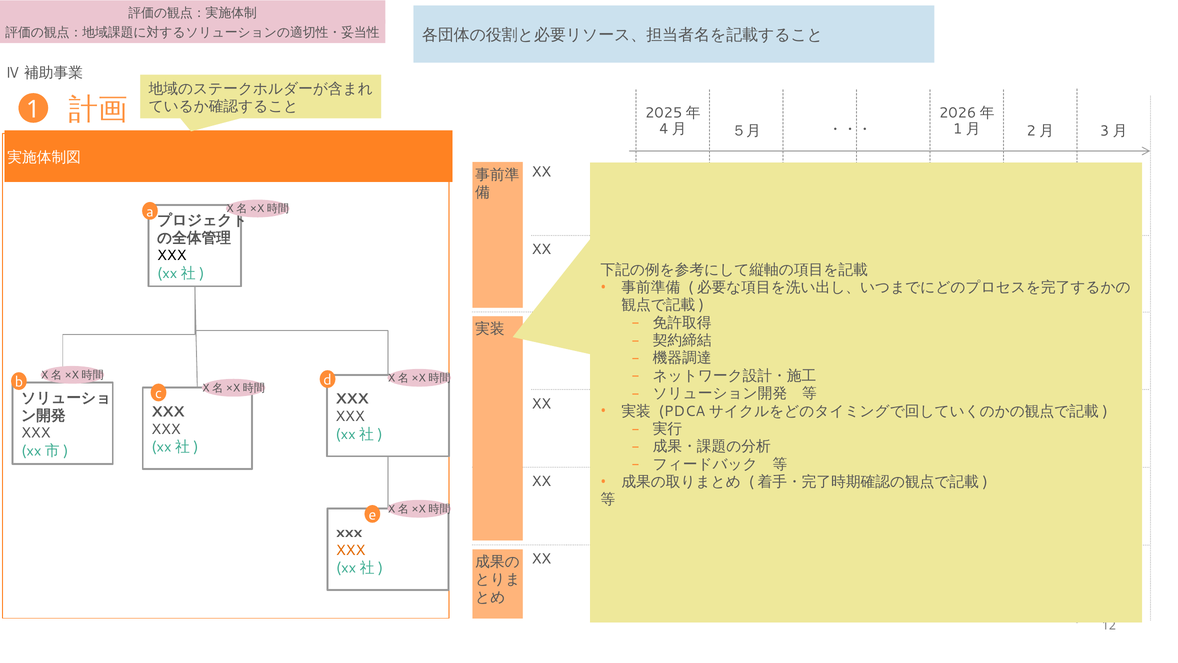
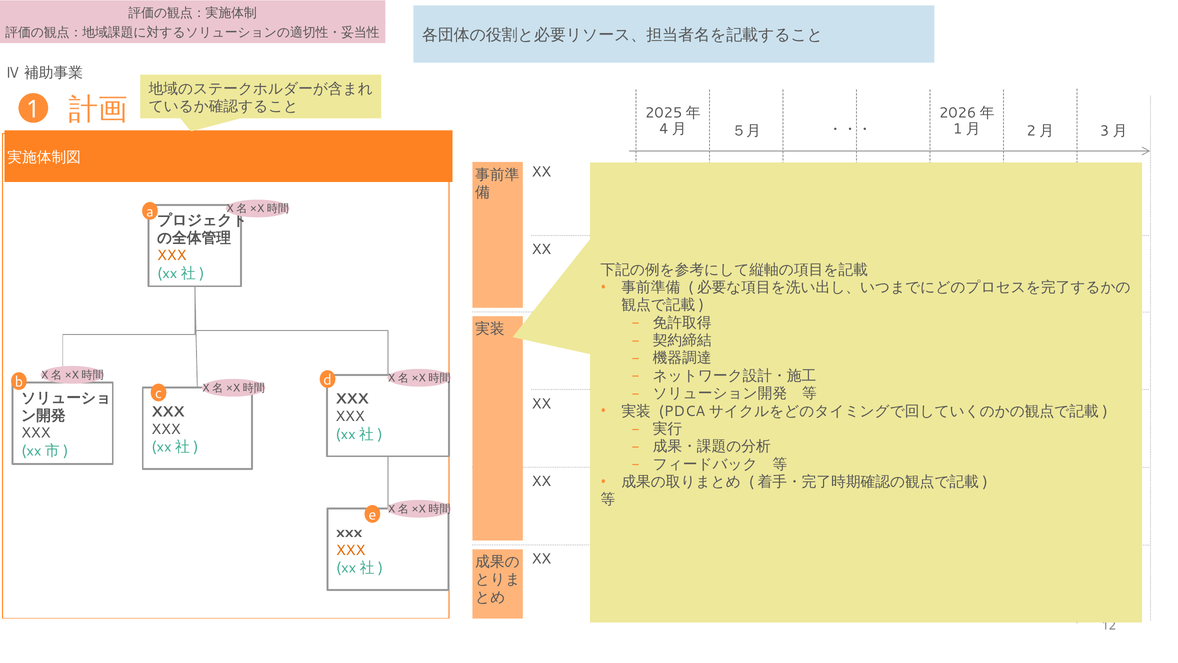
XXX at (172, 255) colour: black -> orange
